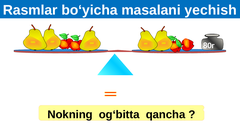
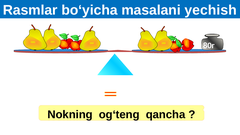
og‘bitta: og‘bitta -> og‘teng
